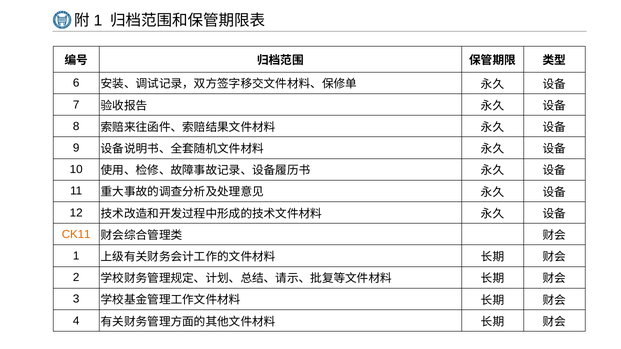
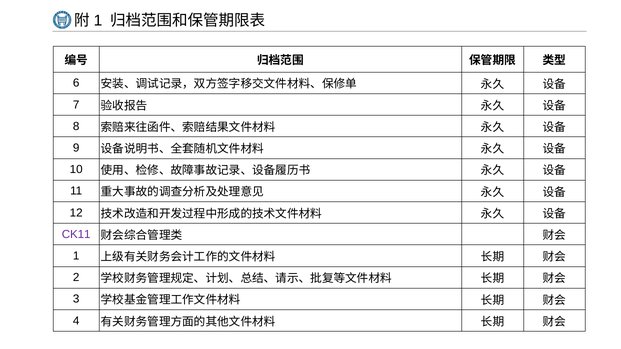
CK11 colour: orange -> purple
